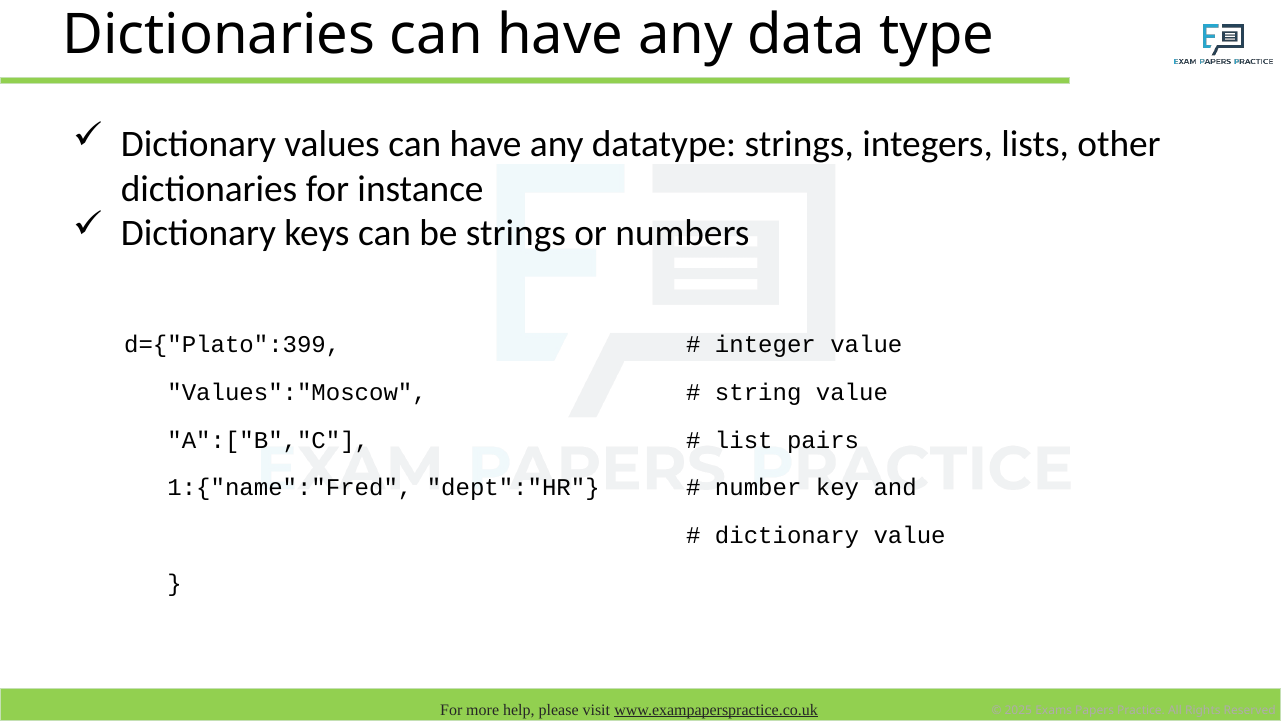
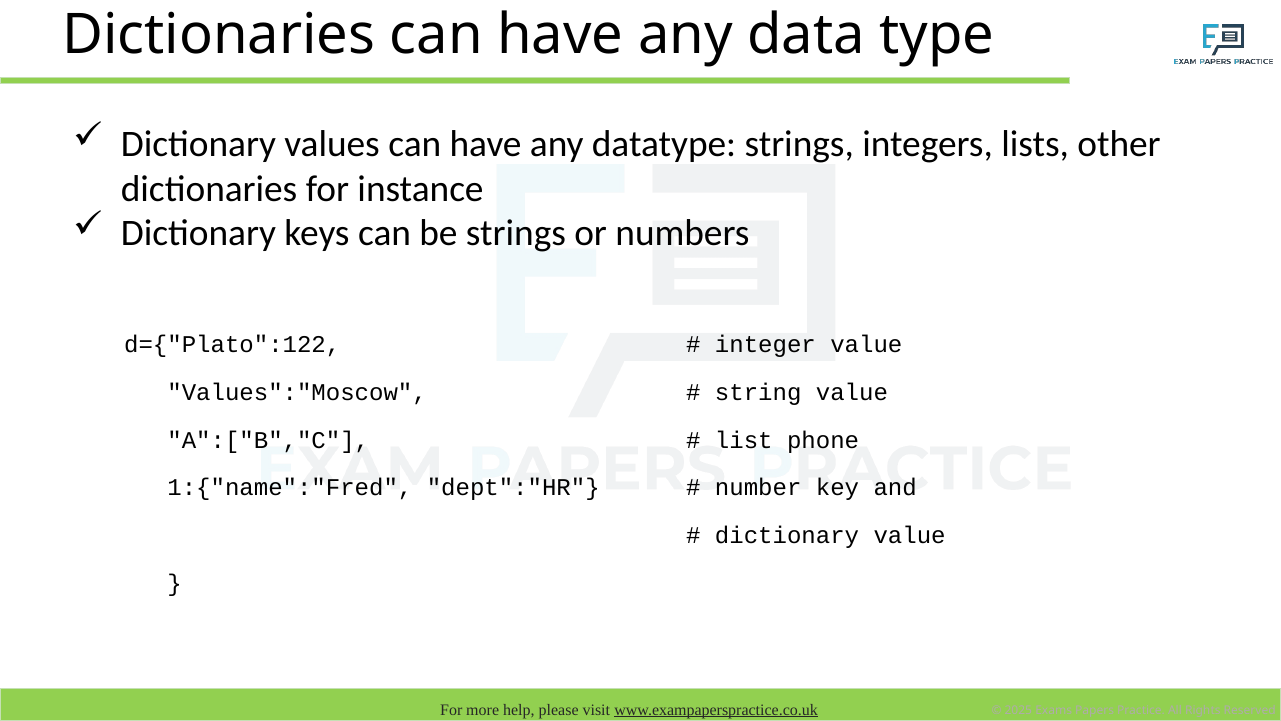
d={"Plato":399: d={"Plato":399 -> d={"Plato":122
pairs: pairs -> phone
